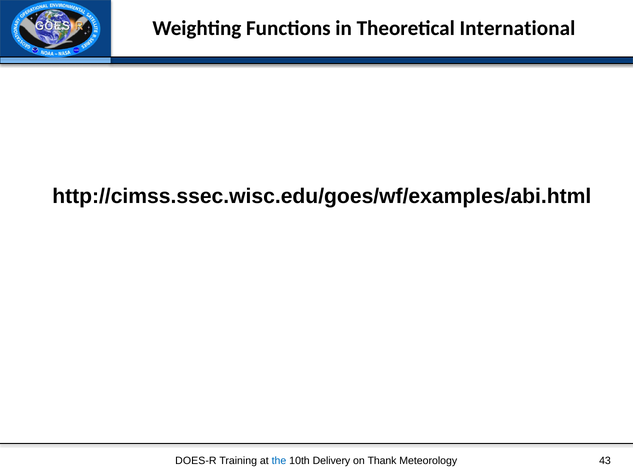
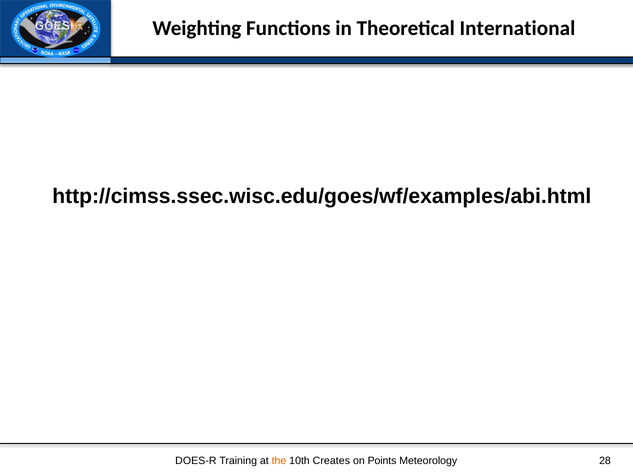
the colour: blue -> orange
Delivery: Delivery -> Creates
Thank: Thank -> Points
43: 43 -> 28
